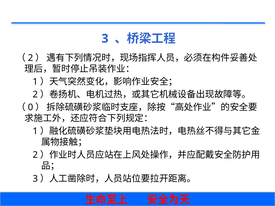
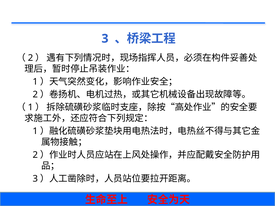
0 at (30, 107): 0 -> 1
